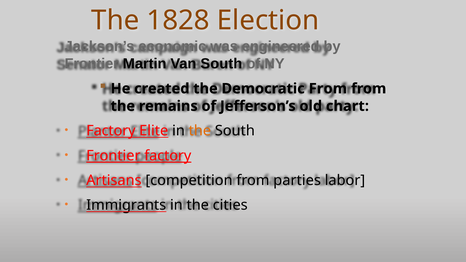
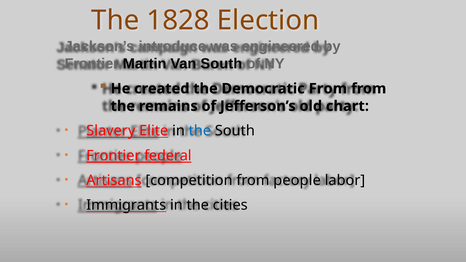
economic: economic -> introduce
Factory at (111, 131): Factory -> Slavery
the at (200, 131) colour: orange -> blue
Frontier factory: factory -> federal
parties: parties -> people
